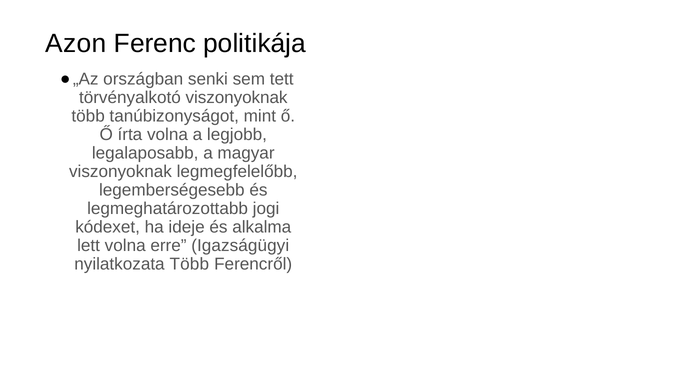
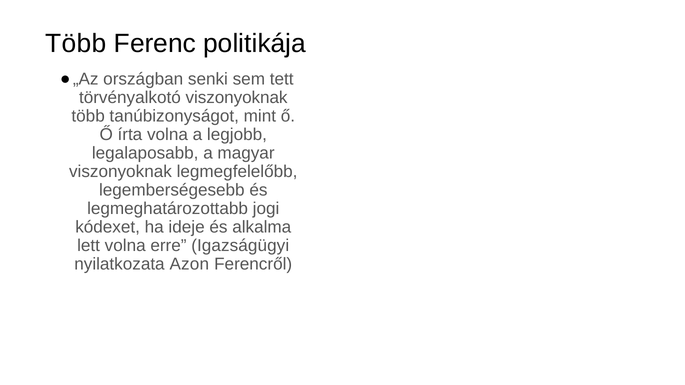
Azon at (76, 43): Azon -> Több
nyilatkozata Több: Több -> Azon
